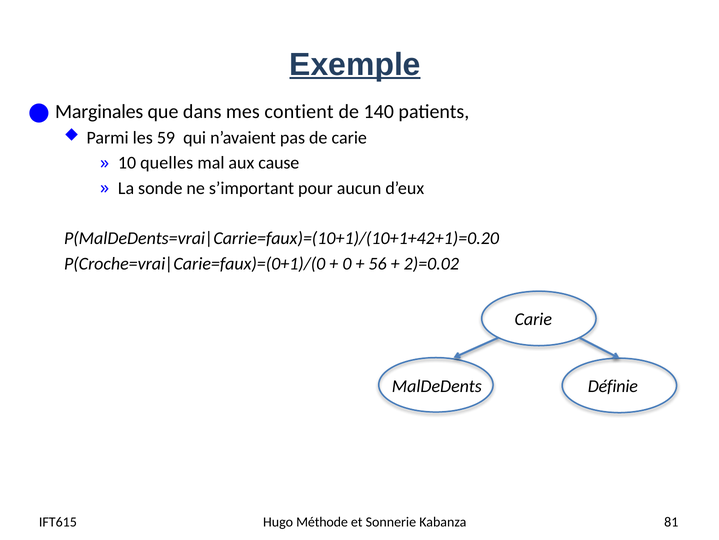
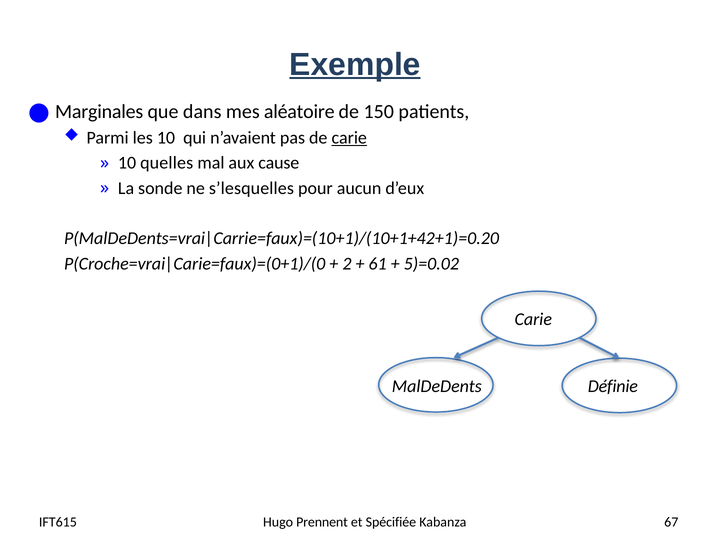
contient: contient -> aléatoire
140: 140 -> 150
les 59: 59 -> 10
carie at (349, 138) underline: none -> present
s’important: s’important -> s’lesquelles
0: 0 -> 2
56: 56 -> 61
2)=0.02: 2)=0.02 -> 5)=0.02
Méthode: Méthode -> Prennent
Sonnerie: Sonnerie -> Spécifiée
81: 81 -> 67
